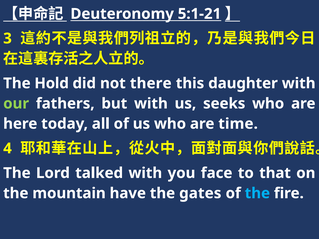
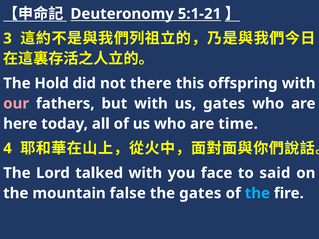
daughter: daughter -> offspring
our colour: light green -> pink
us seeks: seeks -> gates
that: that -> said
have: have -> false
